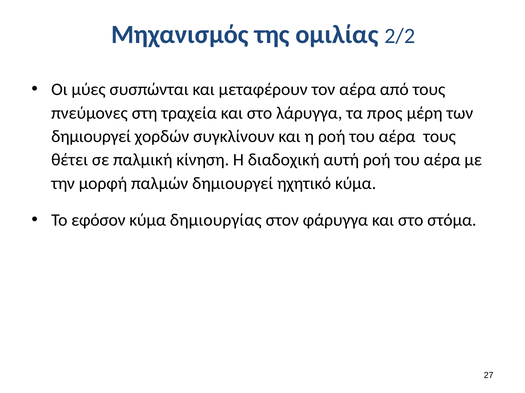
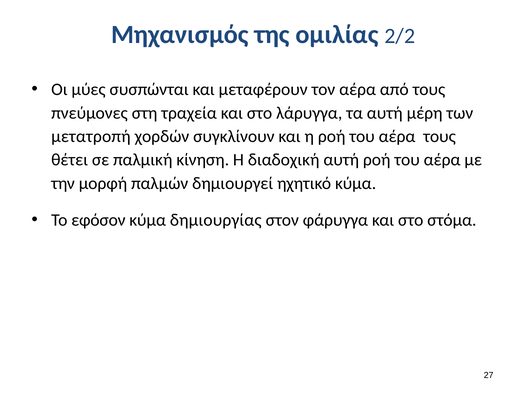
τα προς: προς -> αυτή
δημιουργεί at (91, 137): δημιουργεί -> μετατροπή
